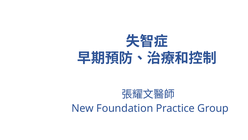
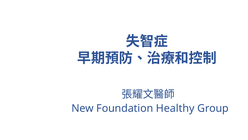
Practice: Practice -> Healthy
